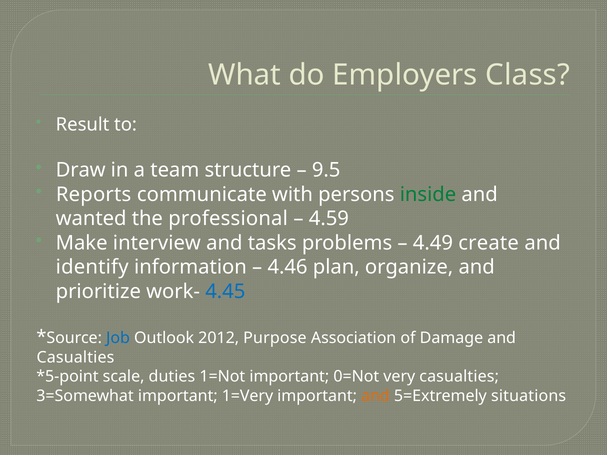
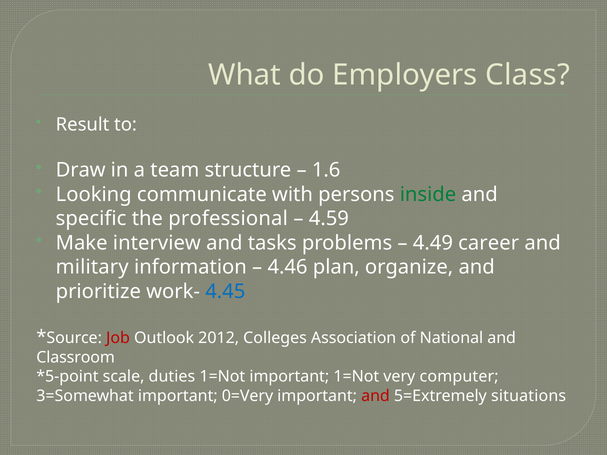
9.5: 9.5 -> 1.6
Reports: Reports -> Looking
wanted: wanted -> specific
create: create -> career
identify: identify -> military
Job colour: blue -> red
Purpose: Purpose -> Colleges
Damage: Damage -> National
Casualties at (75, 358): Casualties -> Classroom
important 0=Not: 0=Not -> 1=Not
very casualties: casualties -> computer
1=Very: 1=Very -> 0=Very
and at (376, 396) colour: orange -> red
